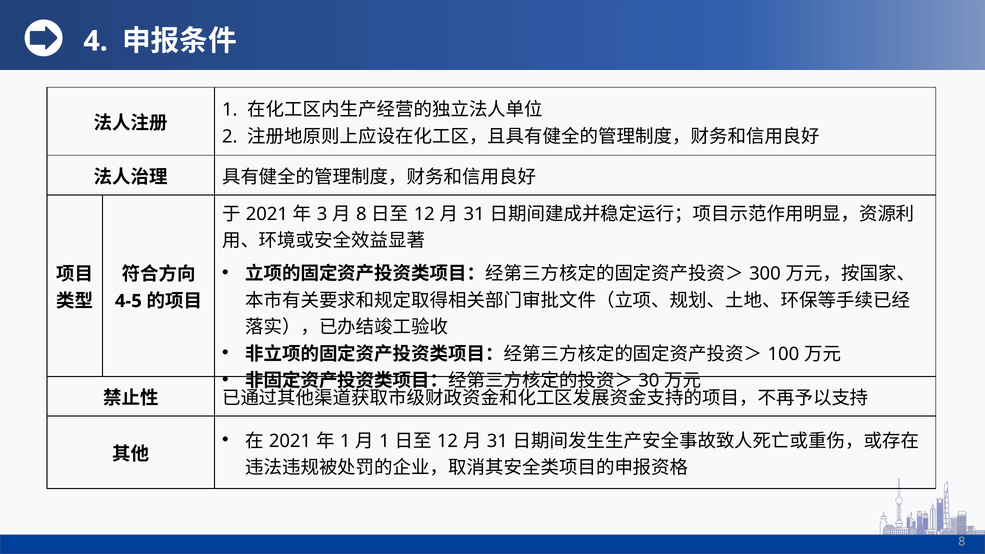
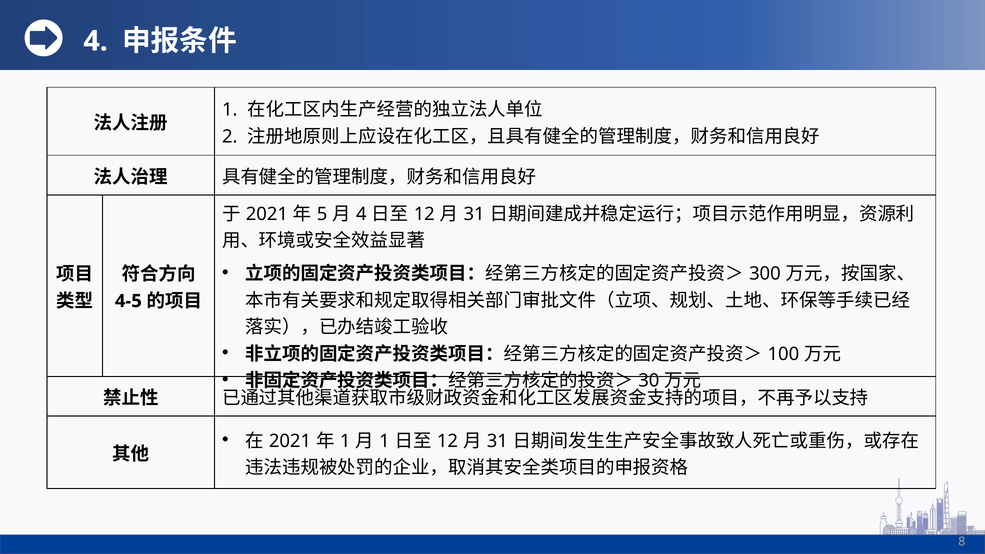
3: 3 -> 5
8 at (361, 214): 8 -> 4
